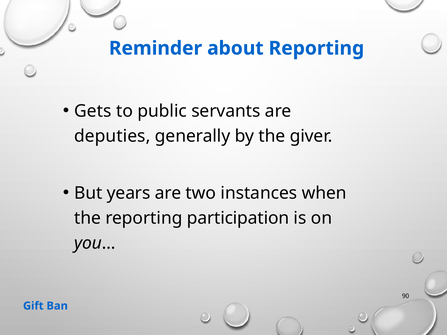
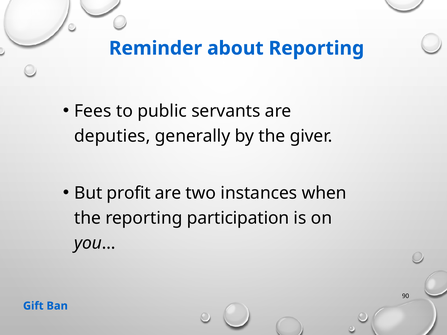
Gets: Gets -> Fees
years: years -> profit
